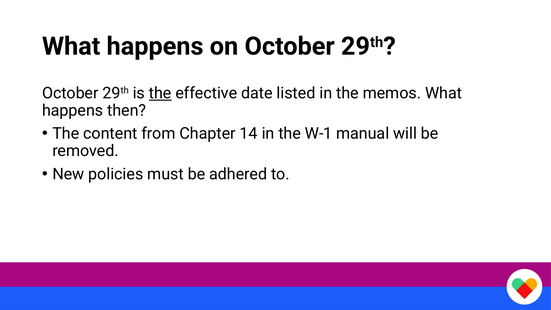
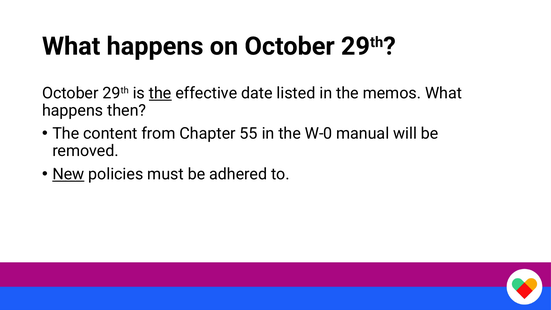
14: 14 -> 55
W-1: W-1 -> W-0
New underline: none -> present
